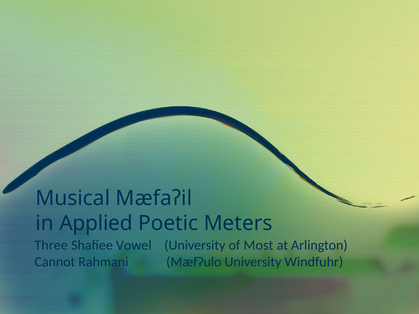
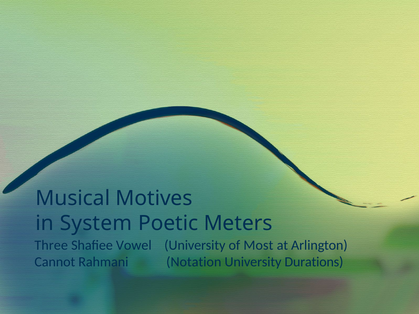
Mæfaʔil: Mæfaʔil -> Motives
Applied: Applied -> System
Mæfʔulo: Mæfʔulo -> Notation
Windfuhr: Windfuhr -> Durations
